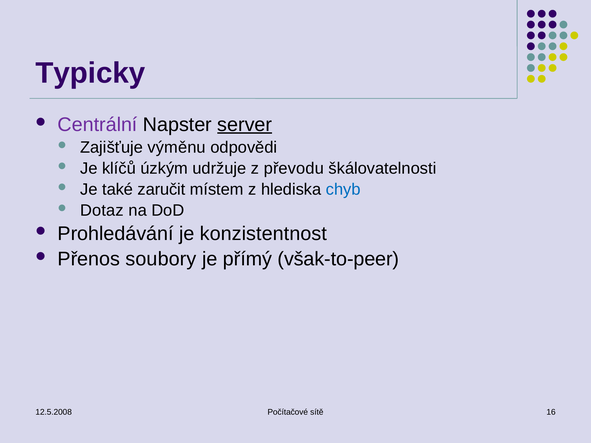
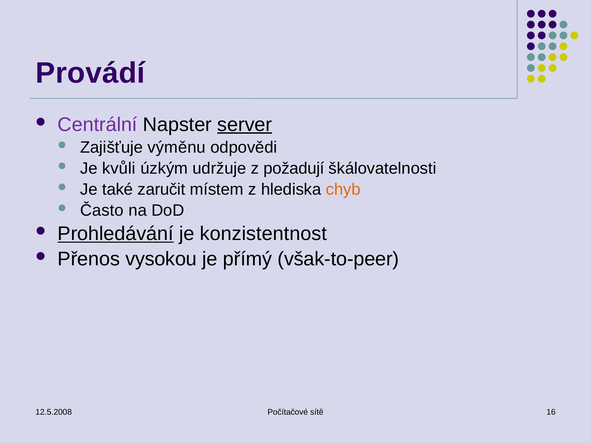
Typicky: Typicky -> Provádí
klíčů: klíčů -> kvůli
převodu: převodu -> požadují
chyb colour: blue -> orange
Dotaz: Dotaz -> Často
Prohledávání underline: none -> present
soubory: soubory -> vysokou
